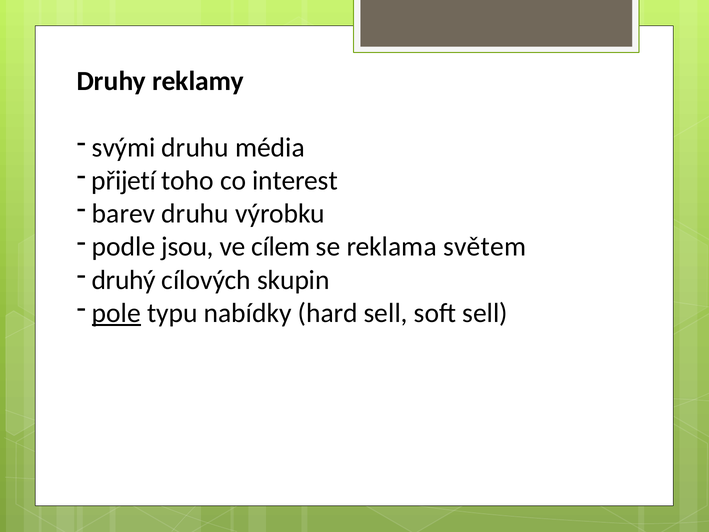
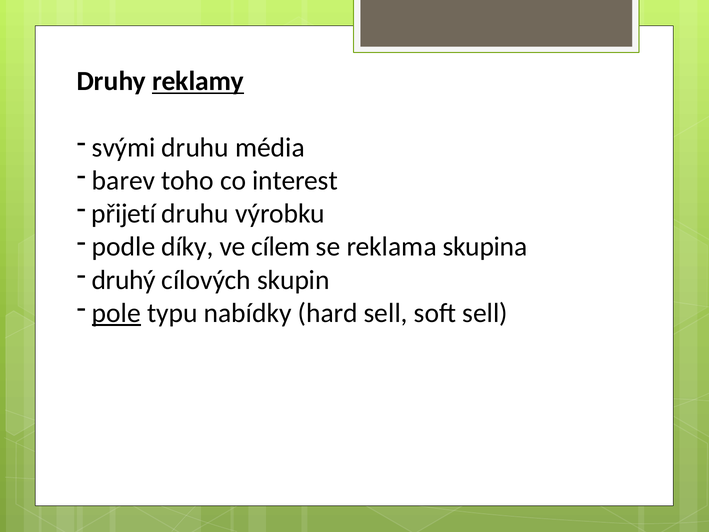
reklamy underline: none -> present
přijetí: přijetí -> barev
barev: barev -> přijetí
jsou: jsou -> díky
světem: světem -> skupina
